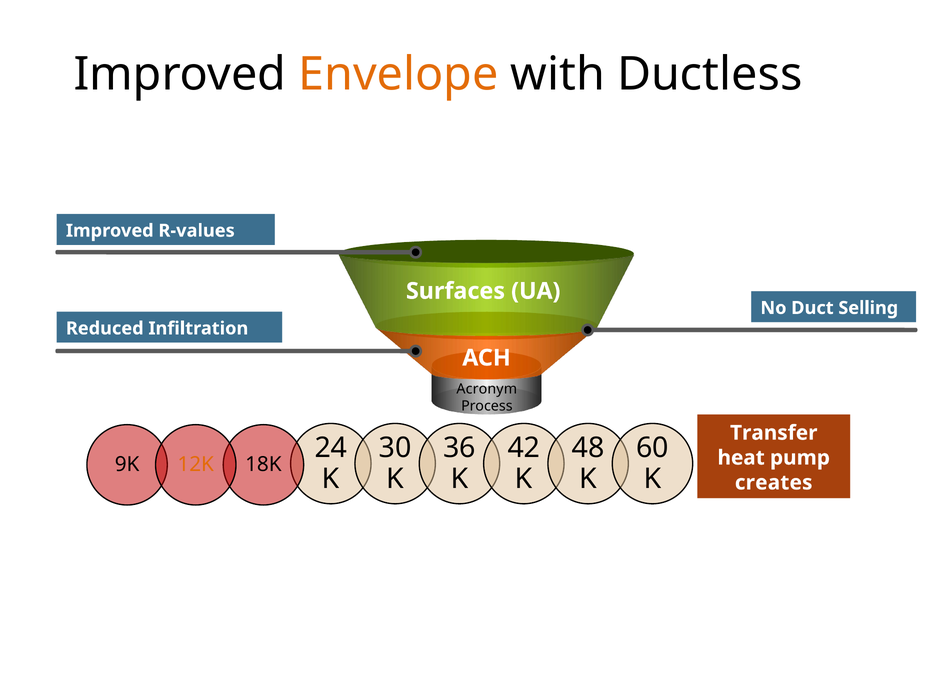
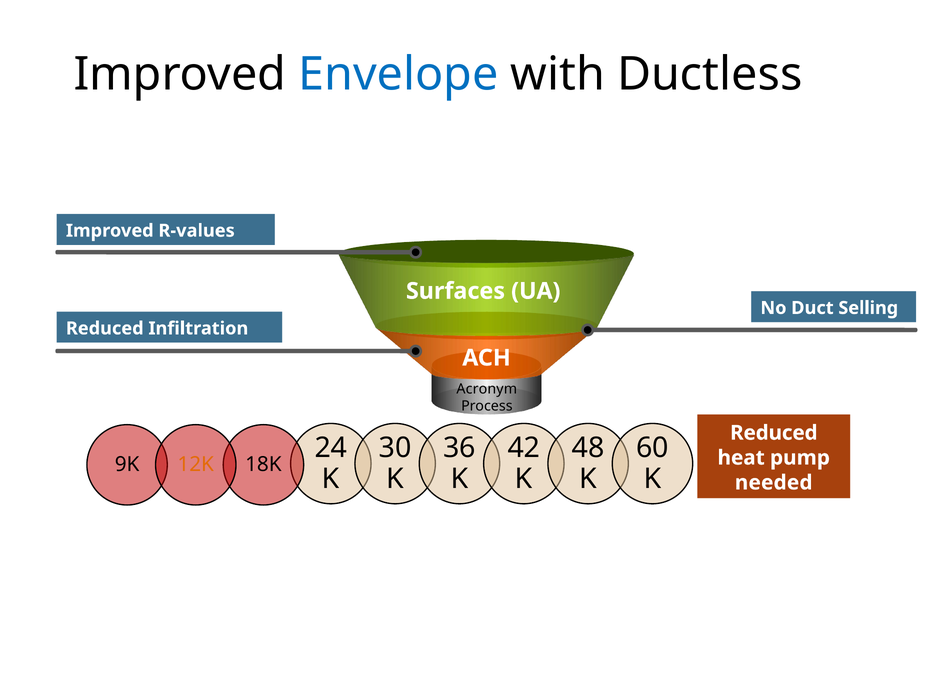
Envelope colour: orange -> blue
Transfer at (774, 433): Transfer -> Reduced
creates: creates -> needed
